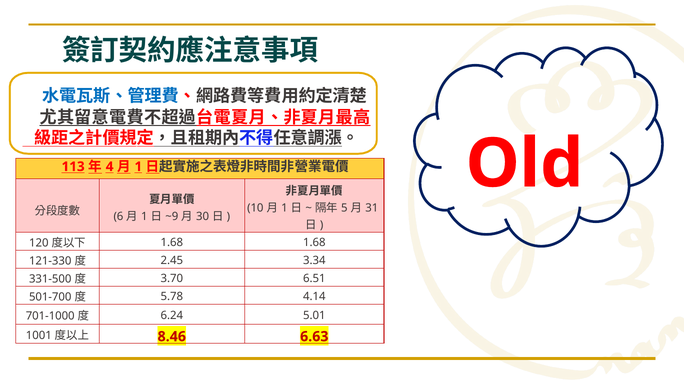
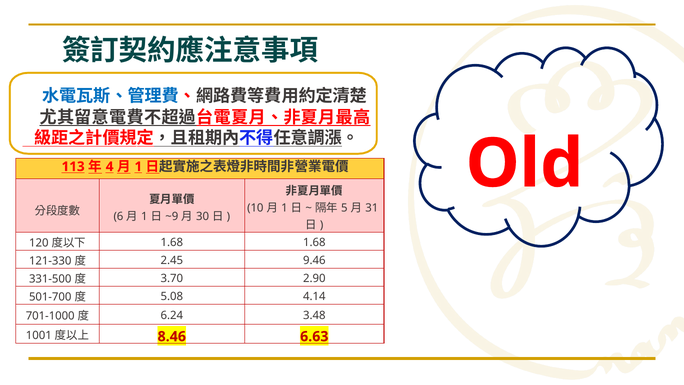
3.34: 3.34 -> 9.46
6.51: 6.51 -> 2.90
5.78: 5.78 -> 5.08
5.01: 5.01 -> 3.48
